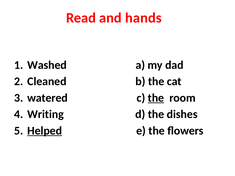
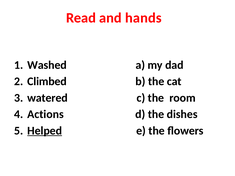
Cleaned: Cleaned -> Climbed
the at (156, 98) underline: present -> none
Writing: Writing -> Actions
